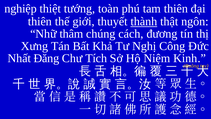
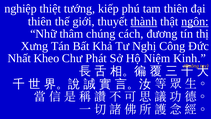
toàn: toàn -> kiếp
ngôn underline: none -> present
Đăng: Đăng -> Kheo
Tích: Tích -> Phát
